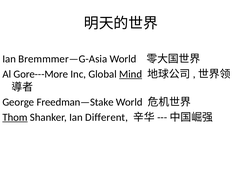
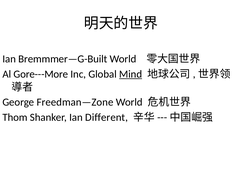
Bremmmer—G-Asia: Bremmmer—G-Asia -> Bremmmer—G-Built
Freedman—Stake: Freedman—Stake -> Freedman—Zone
Thom underline: present -> none
